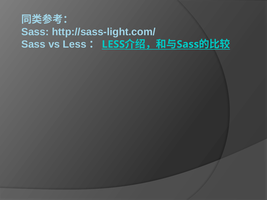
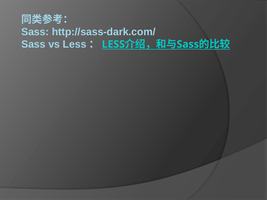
http://sass-light.com/: http://sass-light.com/ -> http://sass-dark.com/
